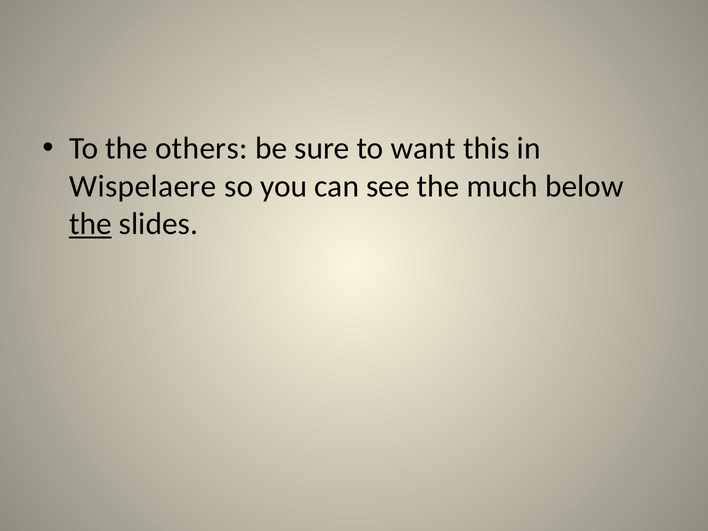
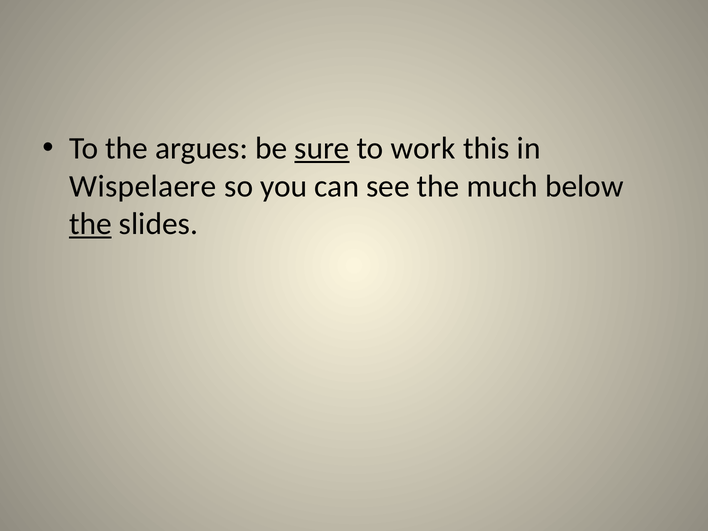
others: others -> argues
sure underline: none -> present
want: want -> work
